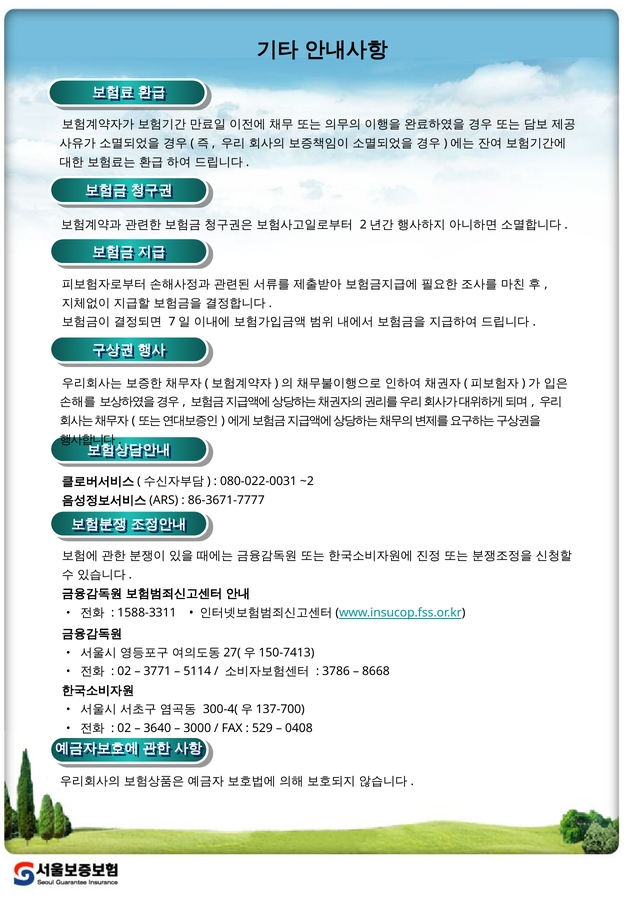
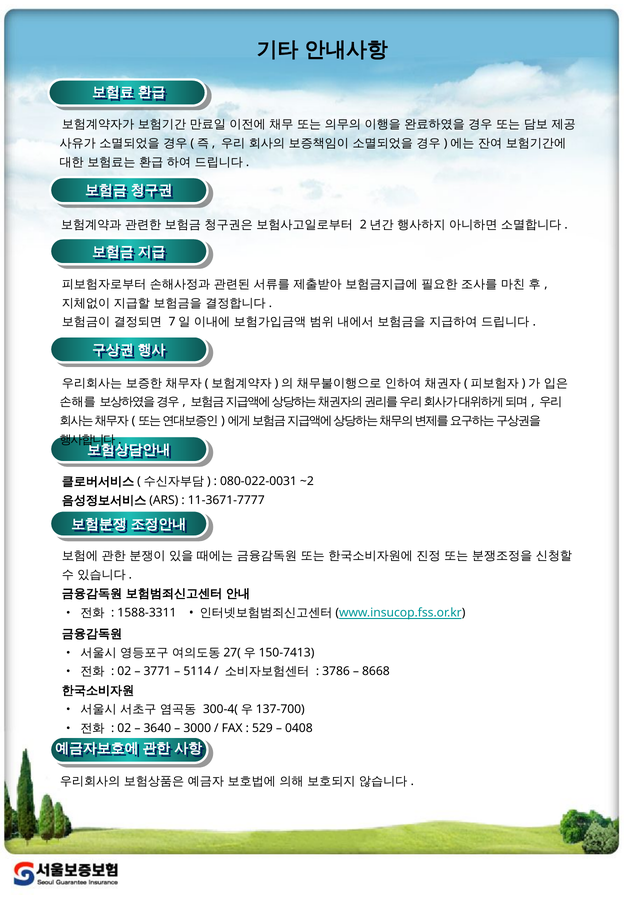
86-3671-7777: 86-3671-7777 -> 11-3671-7777
